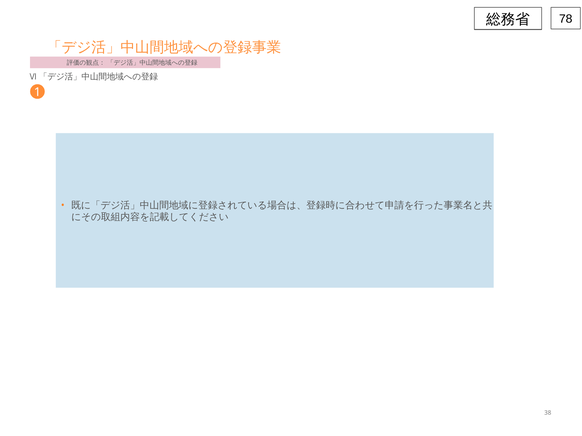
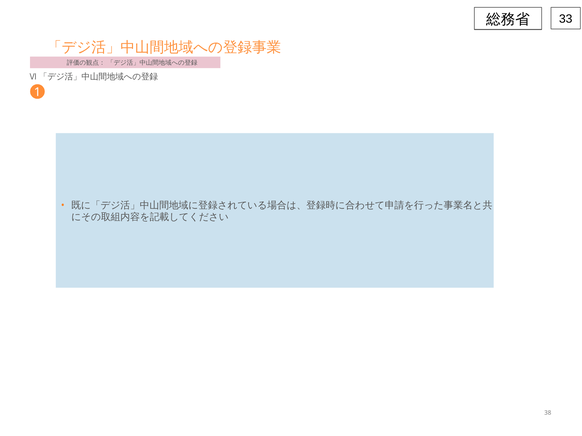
78: 78 -> 33
